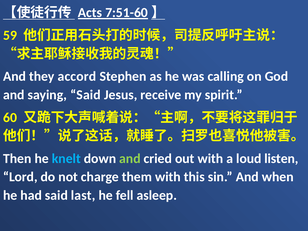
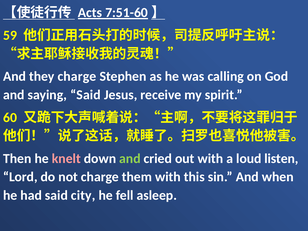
they accord: accord -> charge
knelt colour: light blue -> pink
last: last -> city
